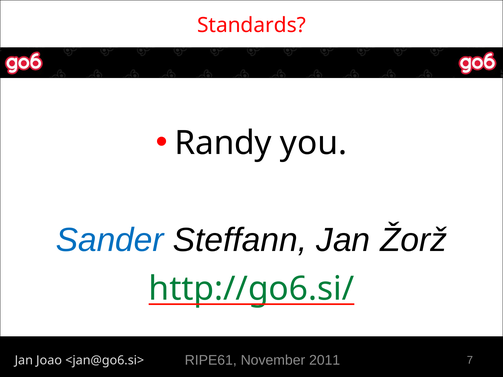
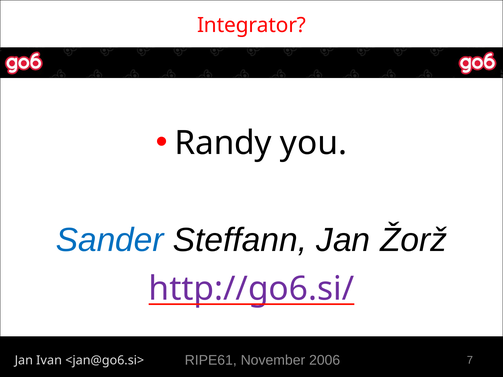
Standards: Standards -> Integrator
http://go6.si/ colour: green -> purple
2011: 2011 -> 2006
Joao: Joao -> Ivan
